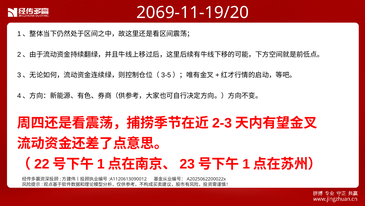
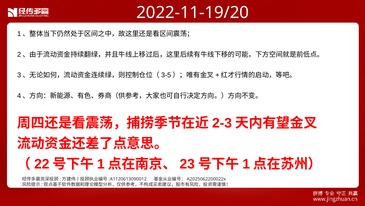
2069-11-19/20: 2069-11-19/20 -> 2022-11-19/20
